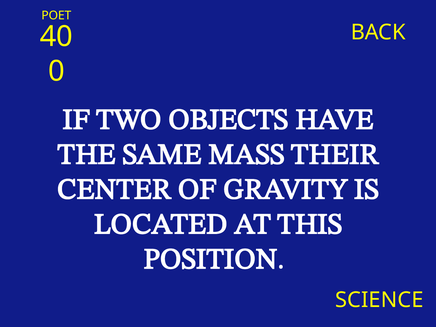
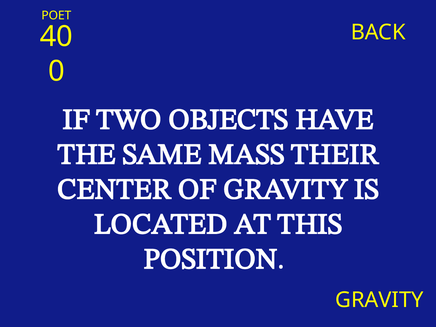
SCIENCE at (379, 300): SCIENCE -> GRAVITY
